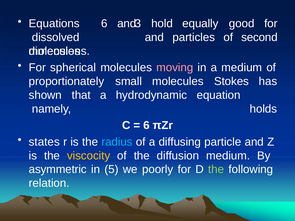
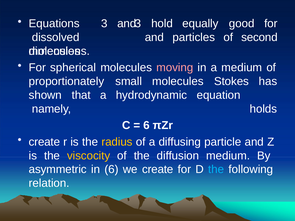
Equations 6: 6 -> 3
states at (44, 142): states -> create
radius colour: light blue -> yellow
in 5: 5 -> 6
we poorly: poorly -> create
the at (216, 170) colour: light green -> light blue
